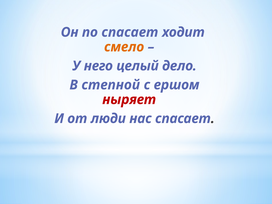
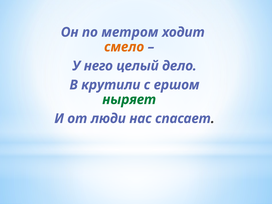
по спасает: спасает -> метром
степной: степной -> крутили
ныряет colour: red -> green
